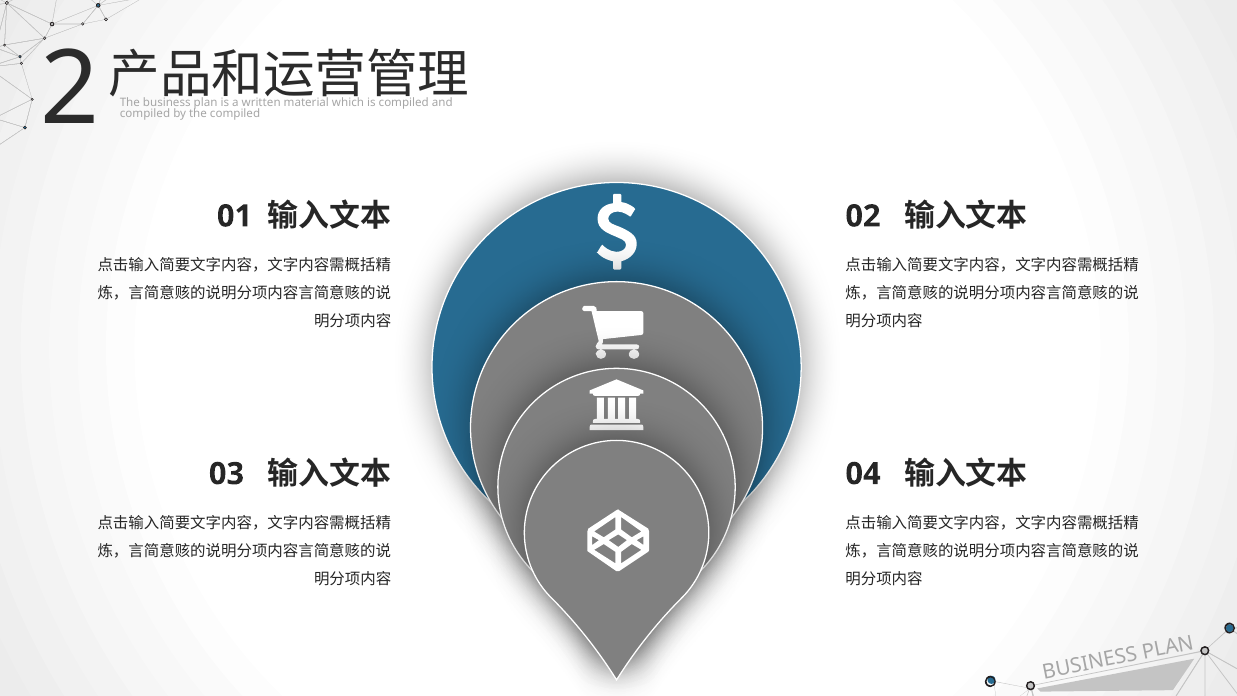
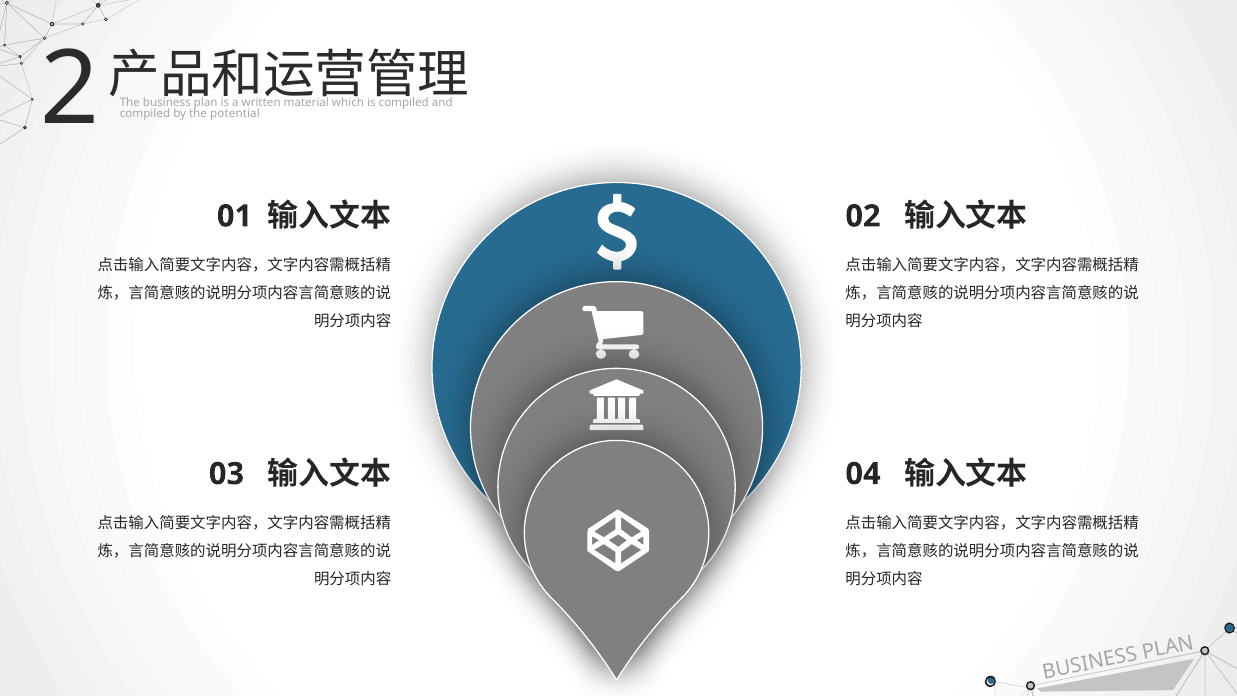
the compiled: compiled -> potential
